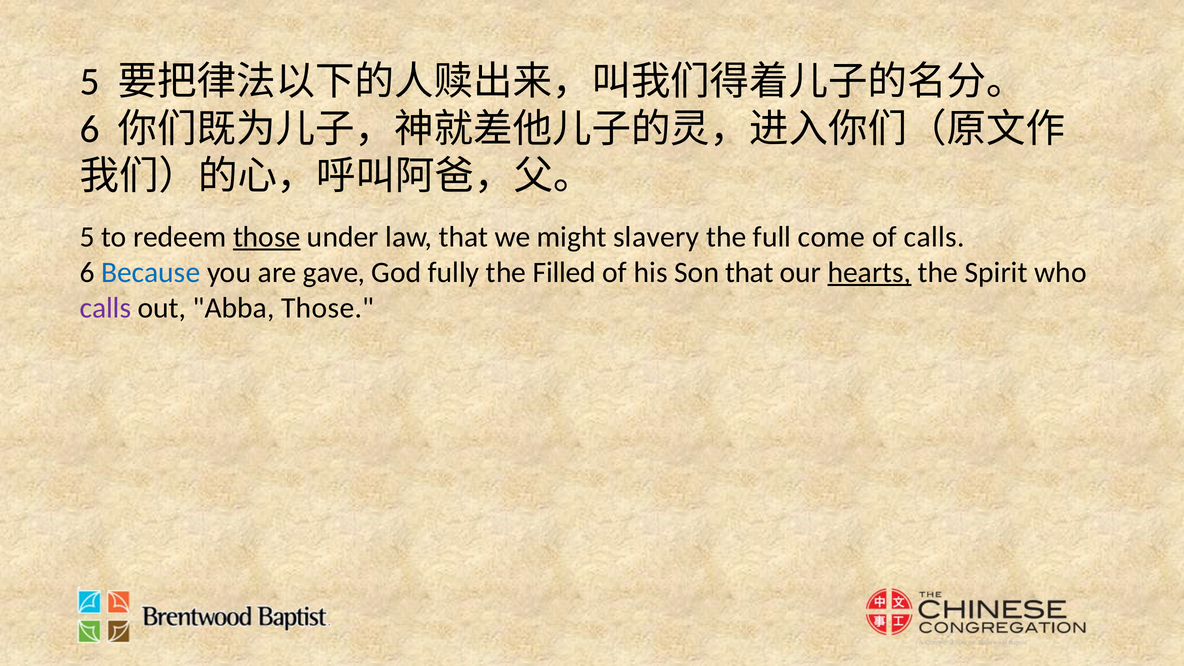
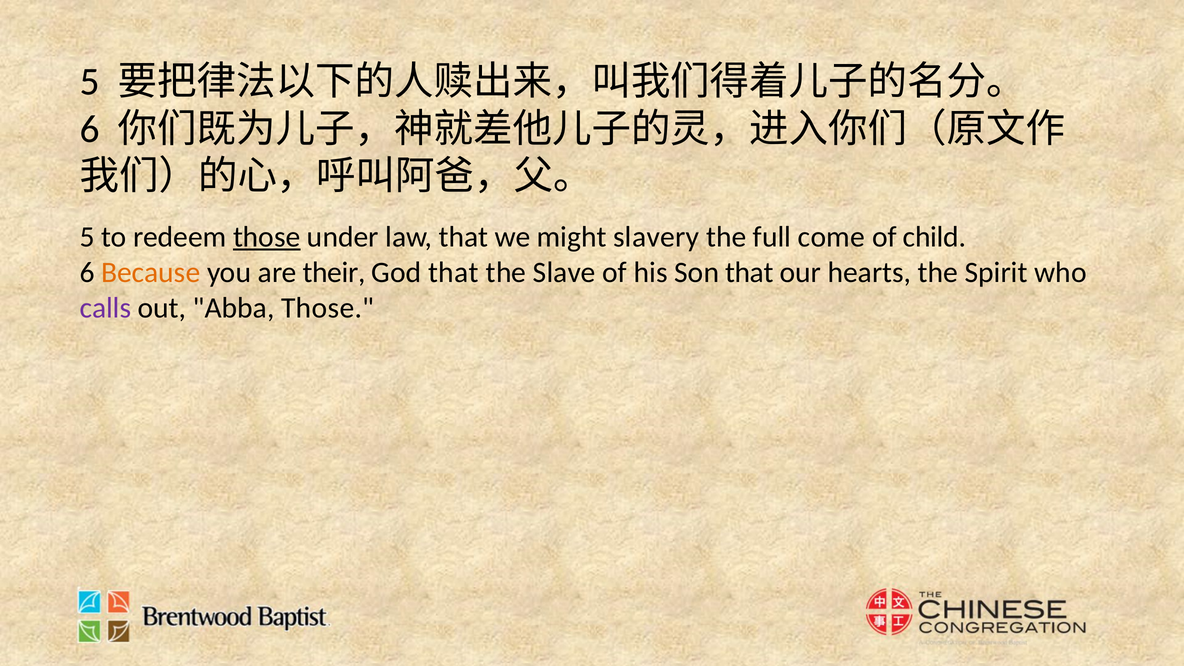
of calls: calls -> child
Because colour: blue -> orange
gave: gave -> their
God fully: fully -> that
Filled: Filled -> Slave
hearts underline: present -> none
